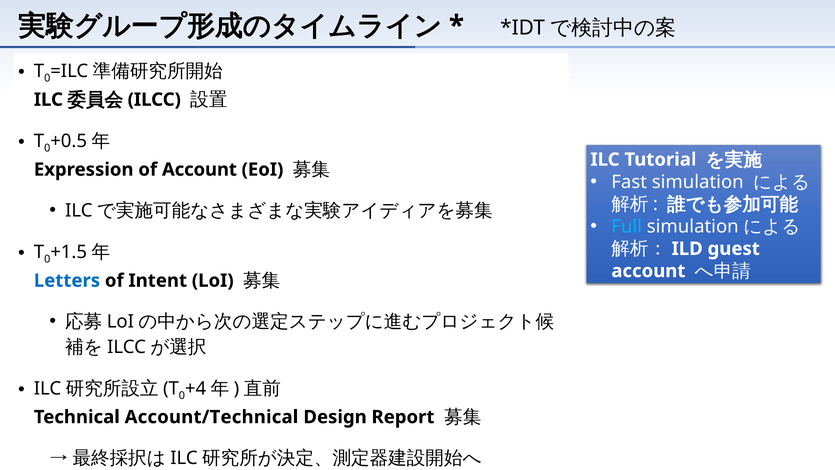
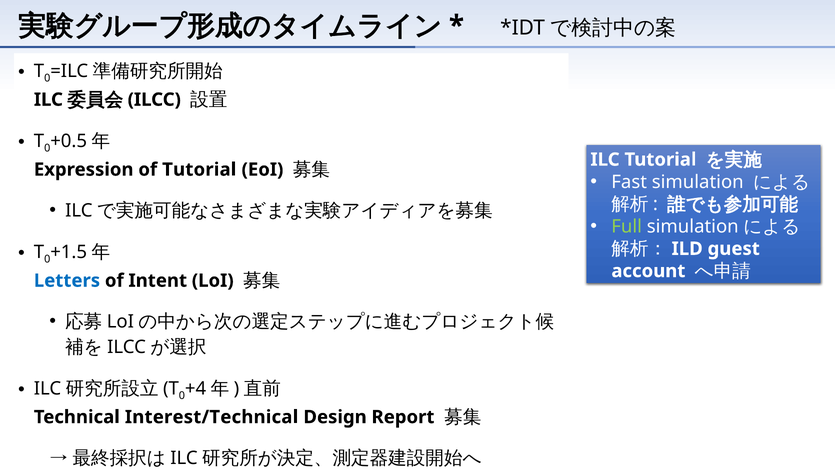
of Account: Account -> Tutorial
Full colour: light blue -> light green
Account/Technical: Account/Technical -> Interest/Technical
